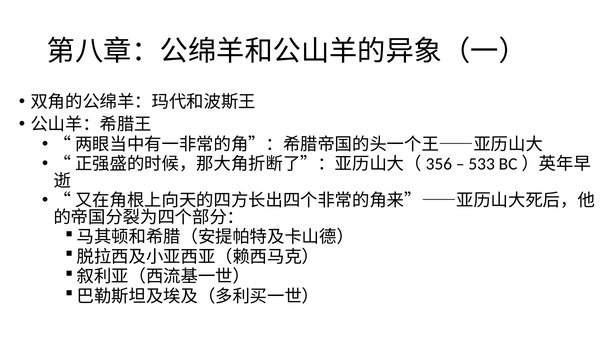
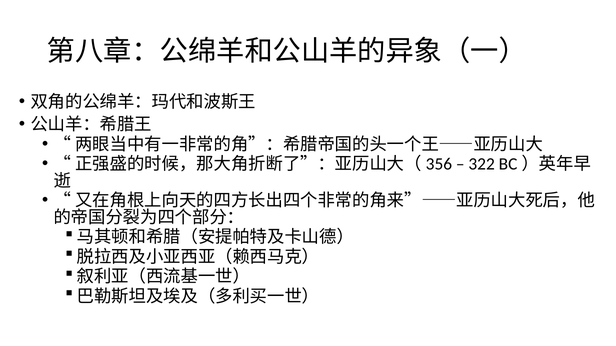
533: 533 -> 322
